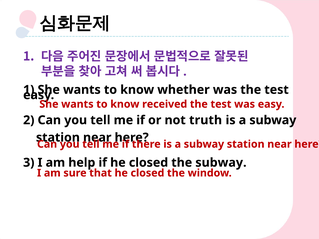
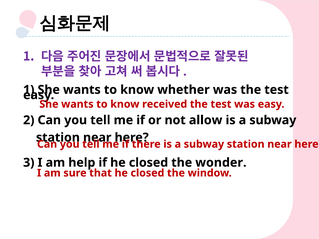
truth: truth -> allow
the subway: subway -> wonder
